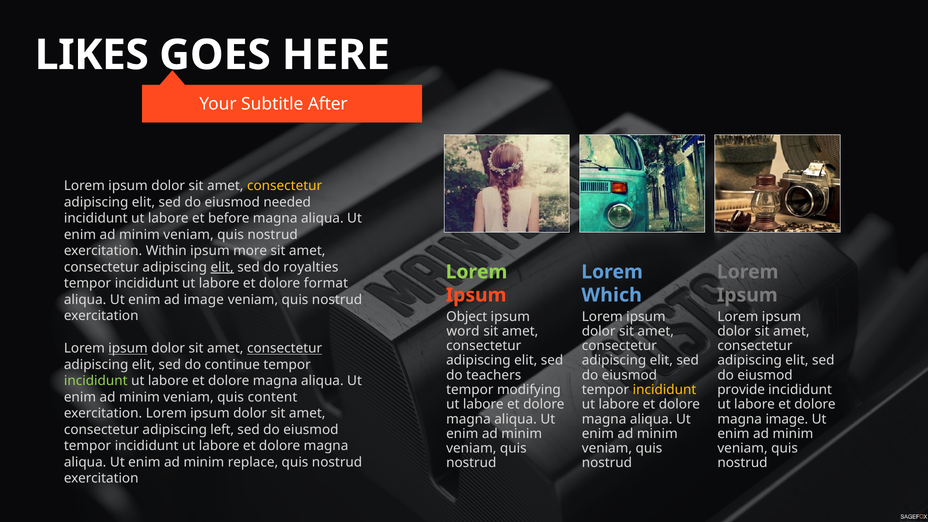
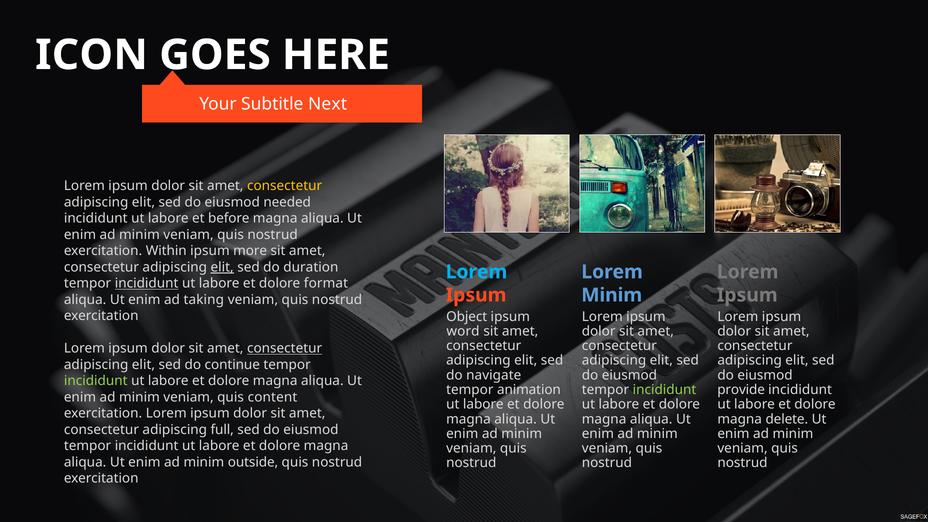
LIKES: LIKES -> ICON
After: After -> Next
royalties: royalties -> duration
Lorem at (476, 272) colour: light green -> light blue
incididunt at (147, 283) underline: none -> present
Which at (612, 295): Which -> Minim
ad image: image -> taking
ipsum at (128, 348) underline: present -> none
teachers: teachers -> navigate
modifying: modifying -> animation
incididunt at (664, 390) colour: yellow -> light green
magna image: image -> delete
left: left -> full
replace: replace -> outside
